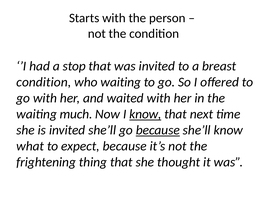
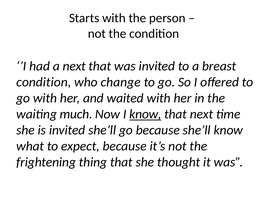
a stop: stop -> next
who waiting: waiting -> change
because at (158, 130) underline: present -> none
